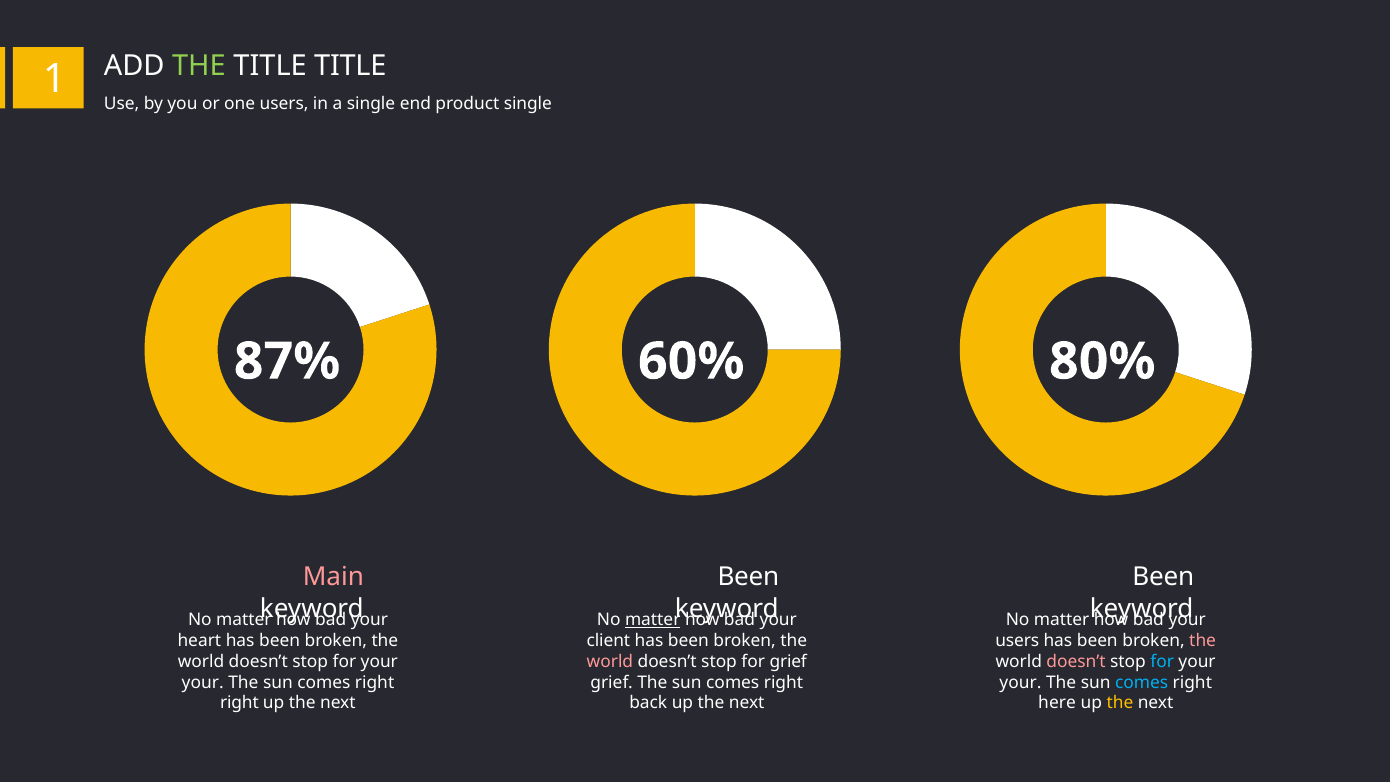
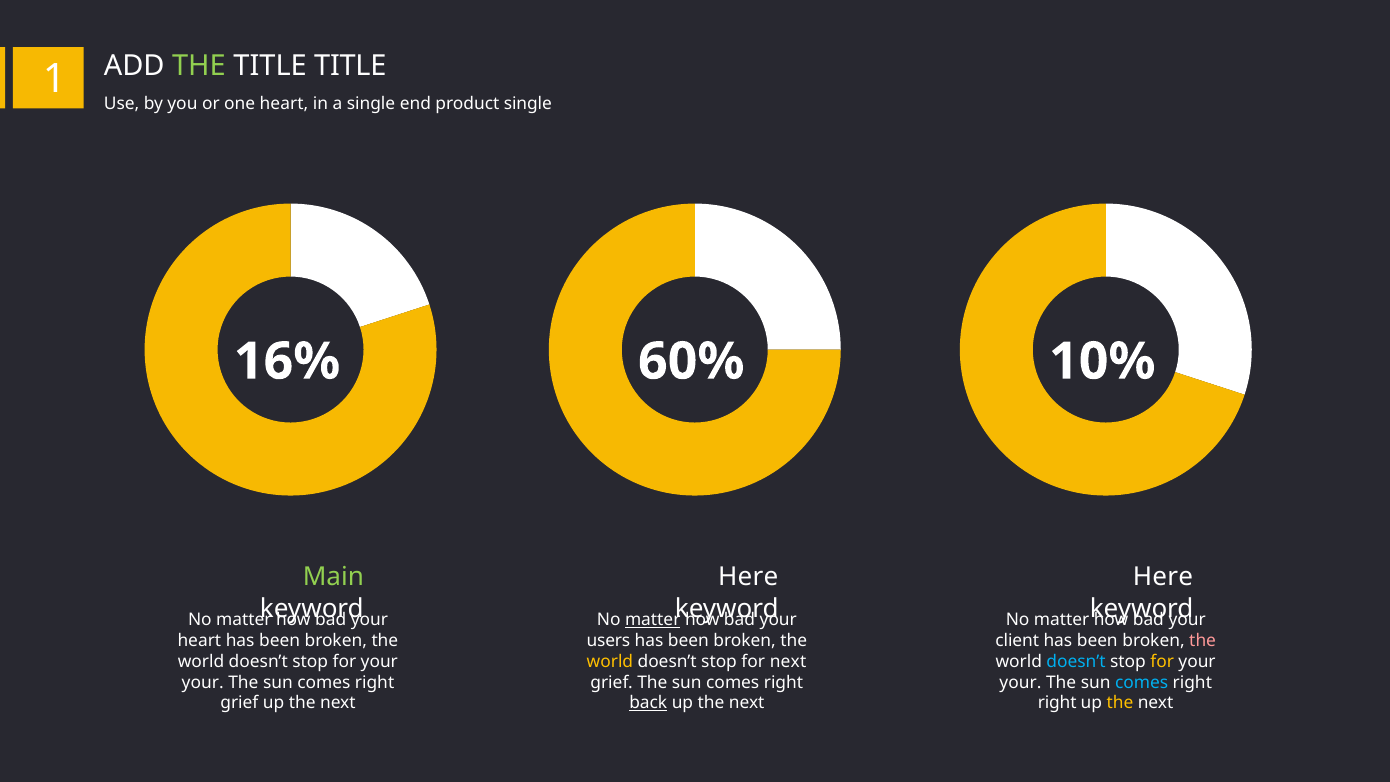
one users: users -> heart
87%: 87% -> 16%
80%: 80% -> 10%
Main colour: pink -> light green
Been at (748, 577): Been -> Here
Been at (1163, 577): Been -> Here
client: client -> users
users at (1017, 641): users -> client
world at (610, 661) colour: pink -> yellow
for grief: grief -> next
doesn’t at (1076, 661) colour: pink -> light blue
for at (1162, 661) colour: light blue -> yellow
right at (239, 703): right -> grief
back underline: none -> present
here at (1057, 703): here -> right
